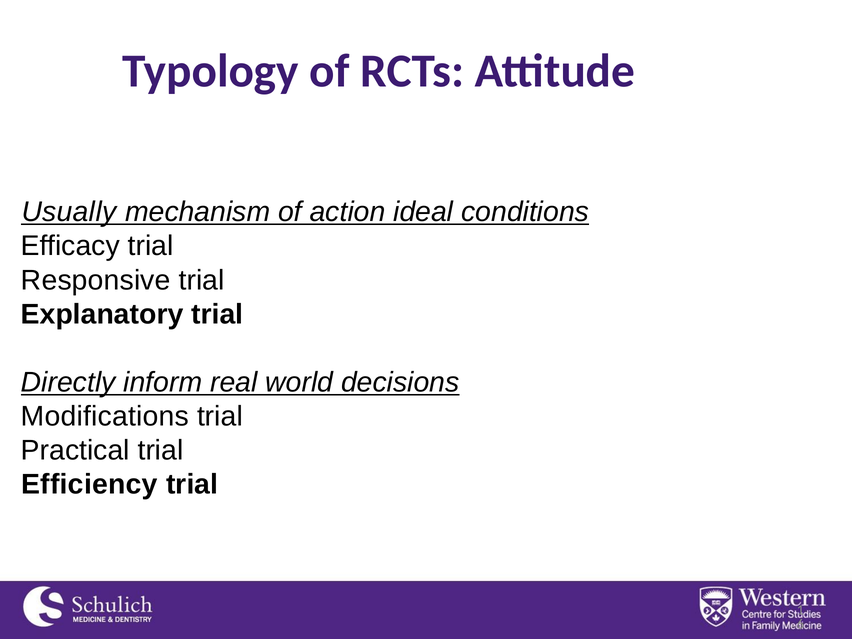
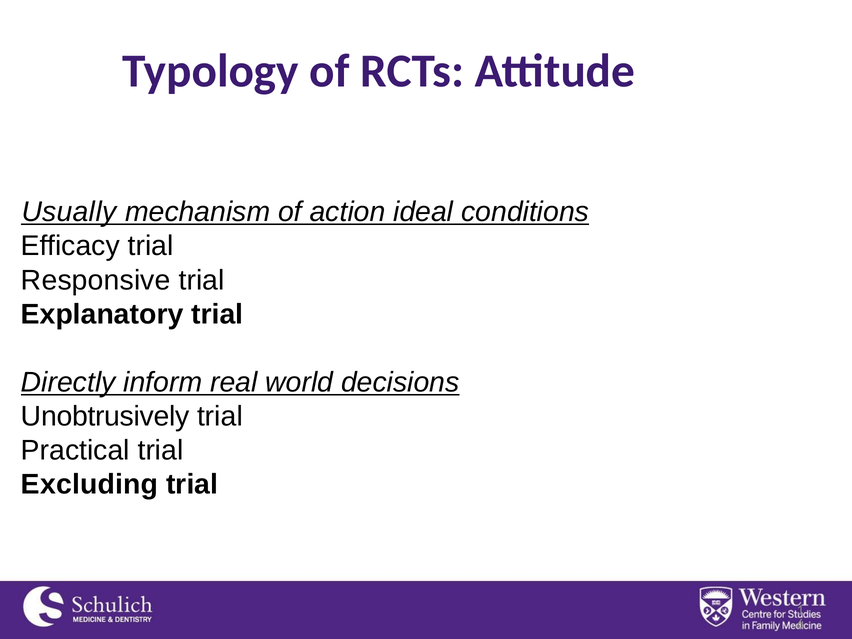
Modifications: Modifications -> Unobtrusively
Efficiency: Efficiency -> Excluding
